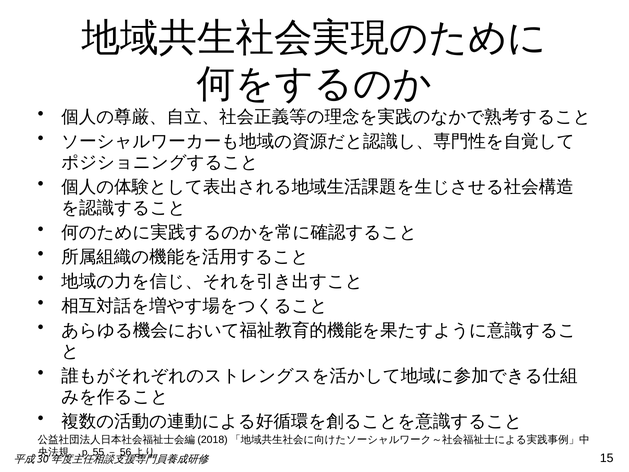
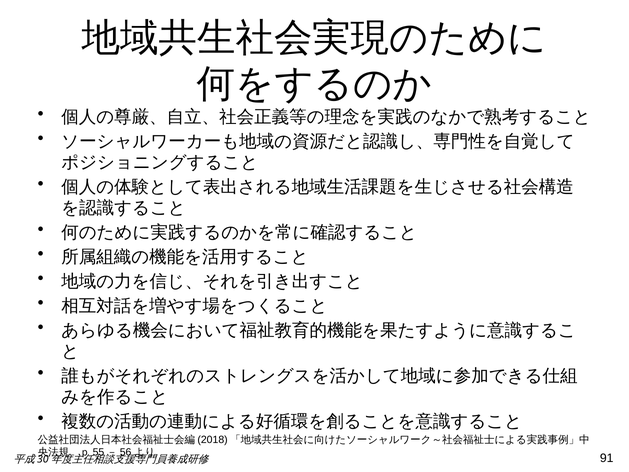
15: 15 -> 91
